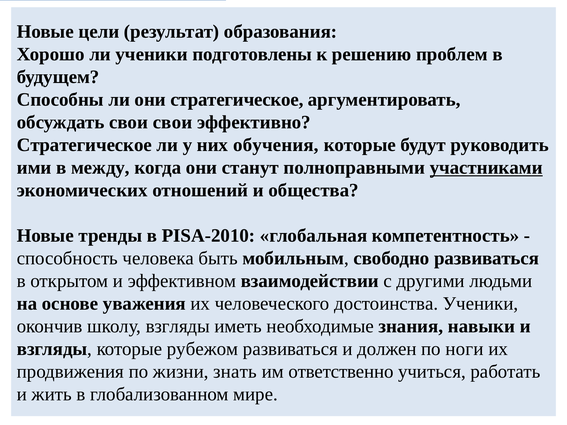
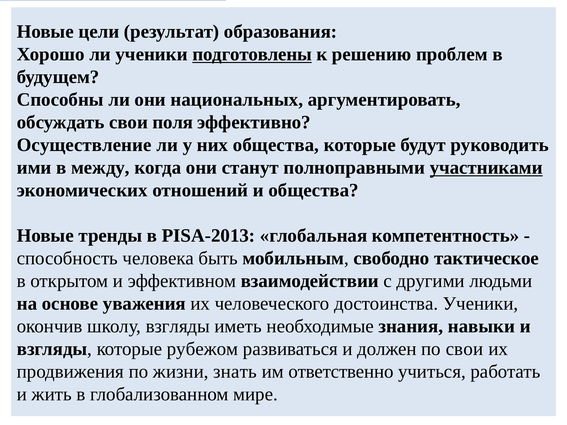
подготовлены underline: none -> present
они стратегическое: стратегическое -> национальных
свои свои: свои -> поля
Стратегическое at (84, 145): Стратегическое -> Осуществление
них обучения: обучения -> общества
PISA-2010: PISA-2010 -> PISA-2013
свободно развиваться: развиваться -> тактическое
по ноги: ноги -> свои
